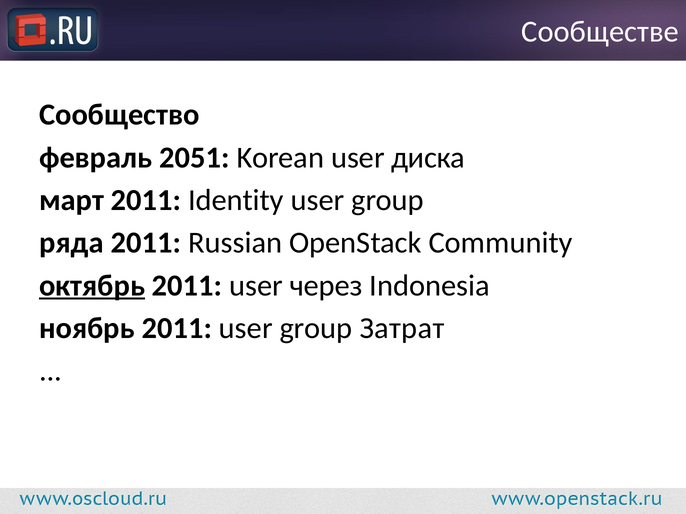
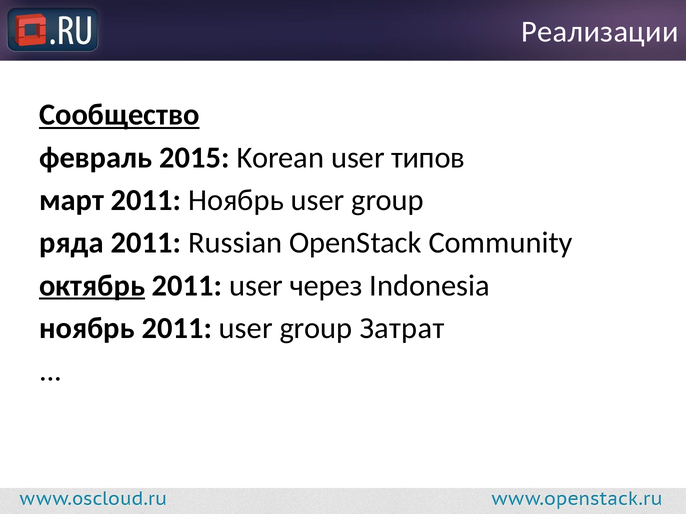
Сообществе: Сообществе -> Реализации
Сообщество underline: none -> present
2051: 2051 -> 2015
диска: диска -> типов
2011 Identity: Identity -> Ноябрь
